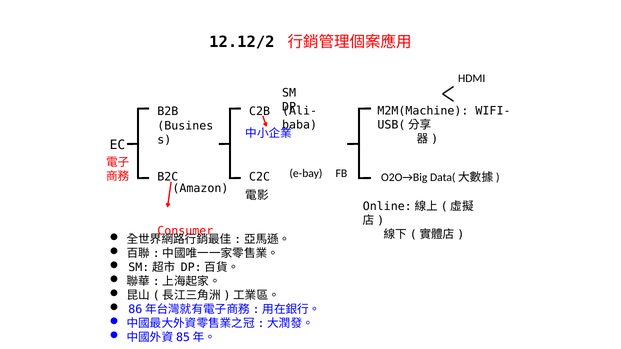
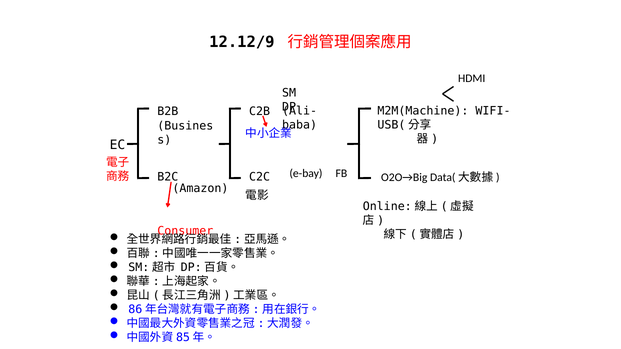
12.12/2: 12.12/2 -> 12.12/9
